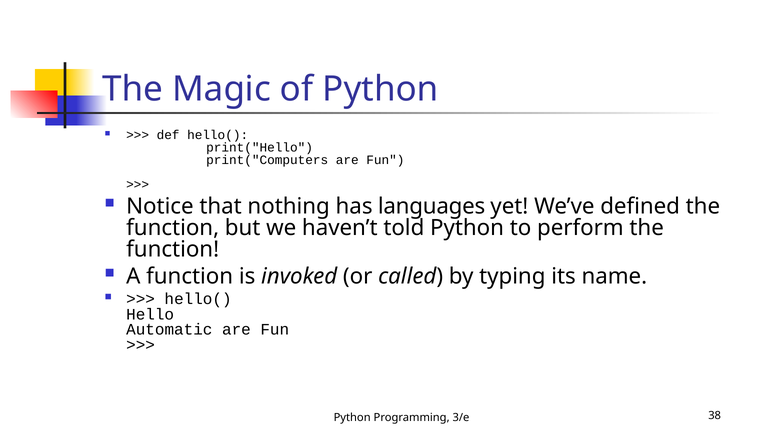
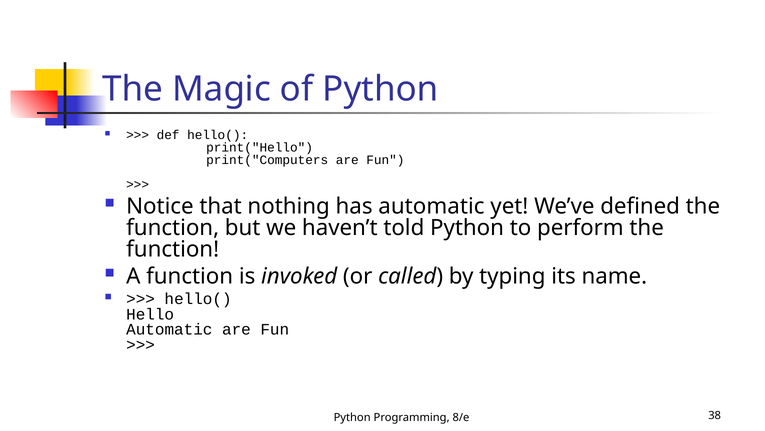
has languages: languages -> automatic
3/e: 3/e -> 8/e
